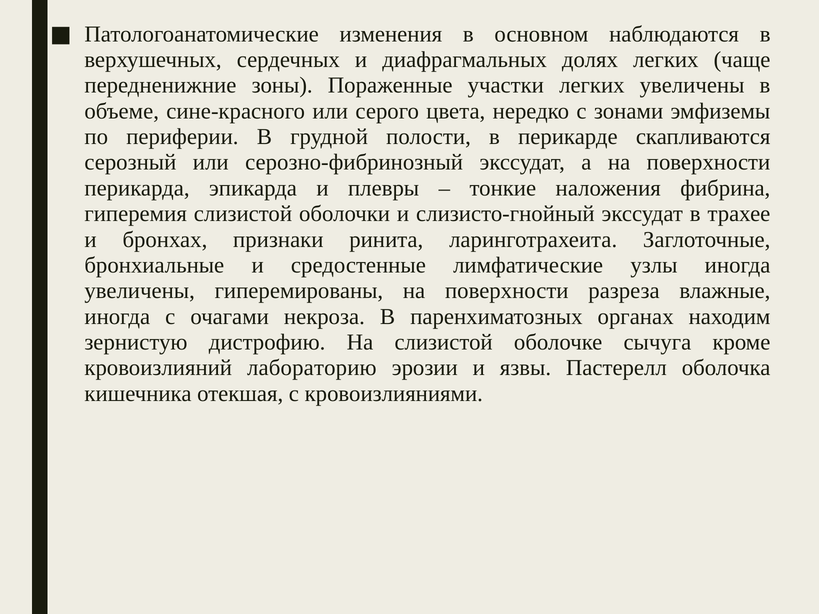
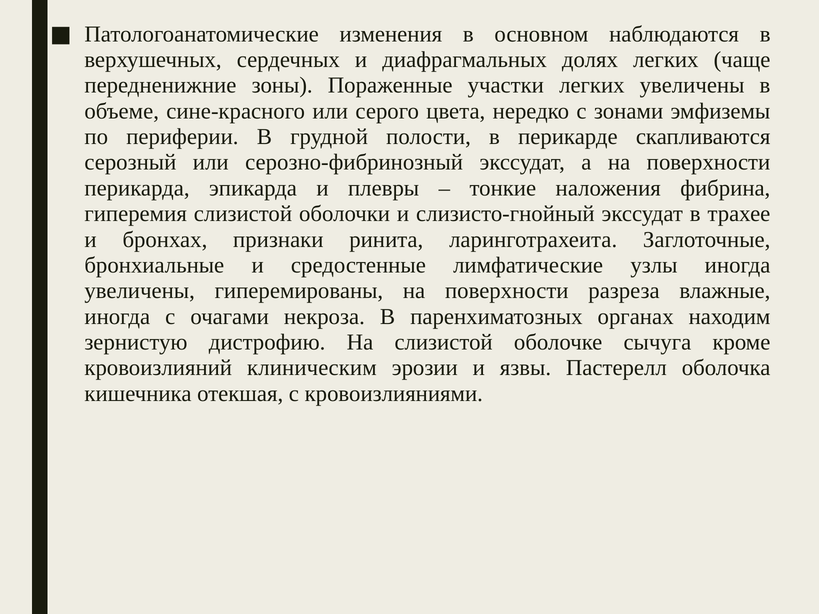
лабораторию: лабораторию -> клиническим
